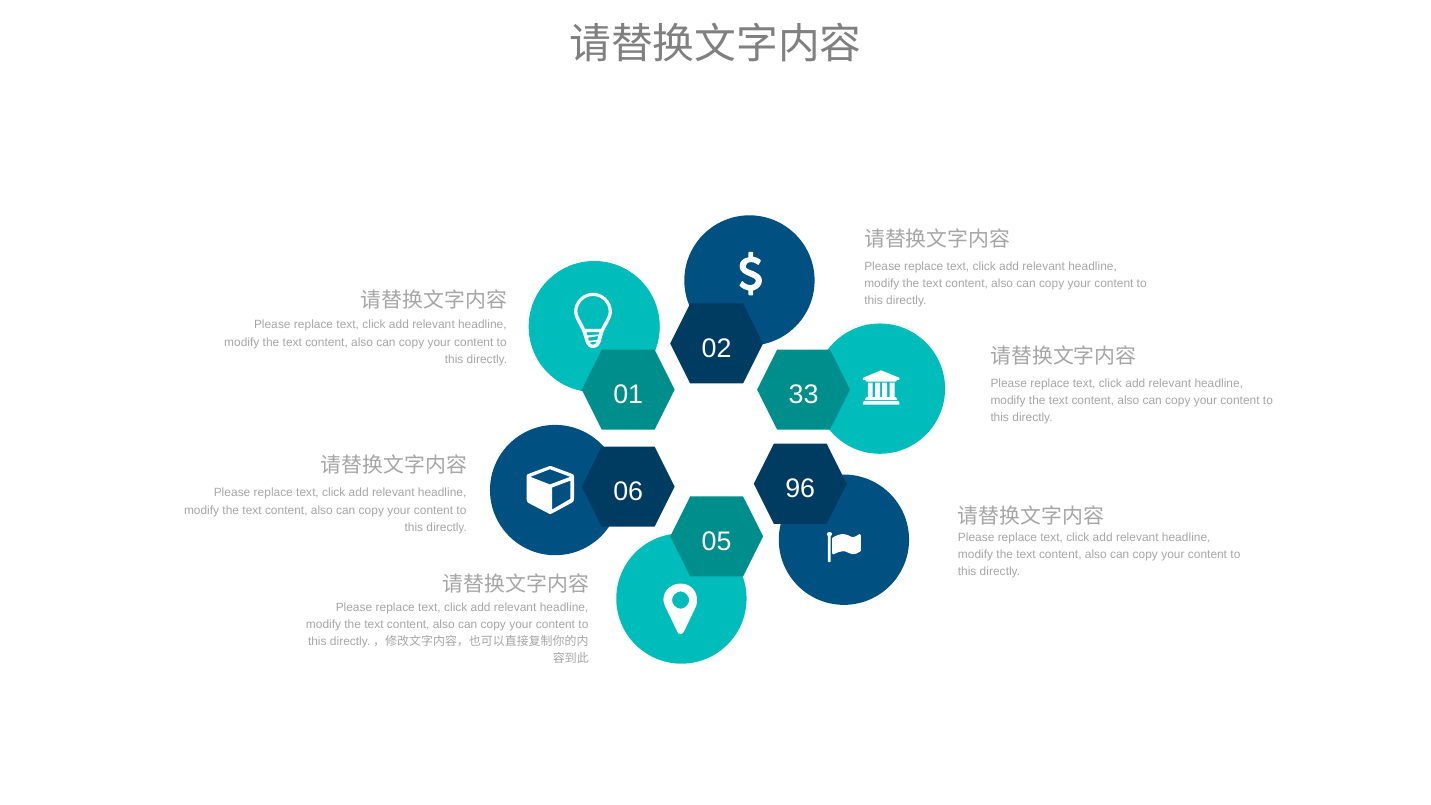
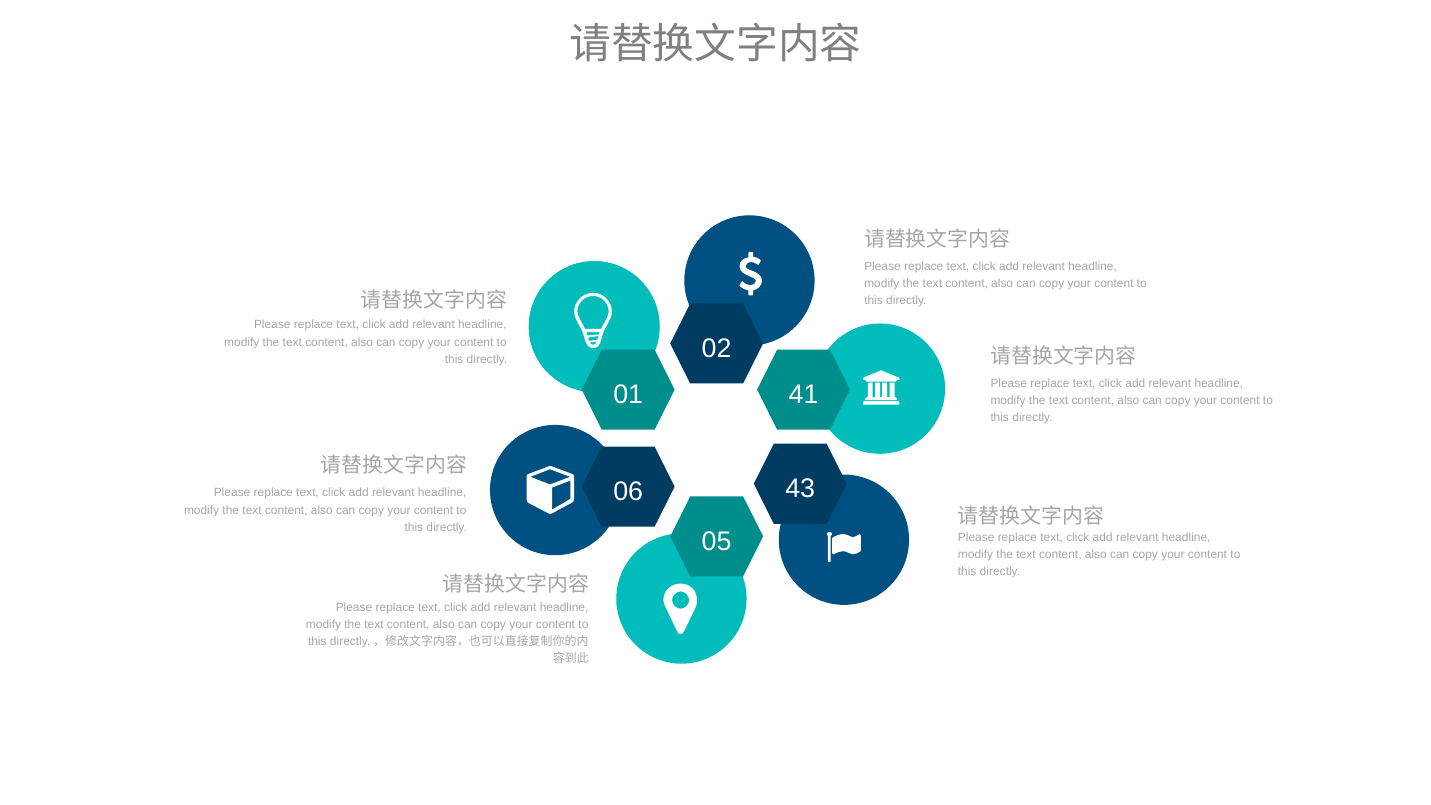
33: 33 -> 41
96: 96 -> 43
